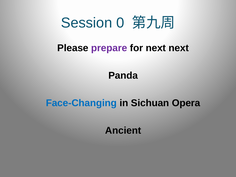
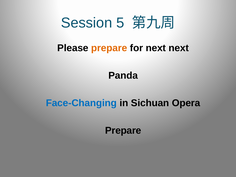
0: 0 -> 5
prepare at (109, 48) colour: purple -> orange
Ancient at (123, 131): Ancient -> Prepare
